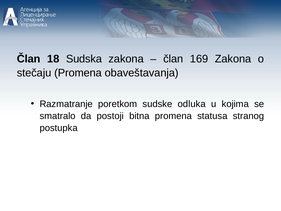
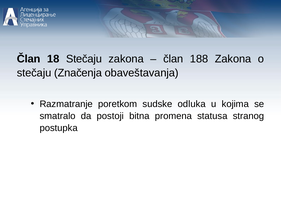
18 Sudska: Sudska -> Stečaju
169: 169 -> 188
stečaju Promena: Promena -> Značenja
